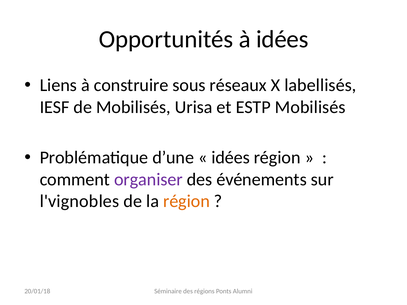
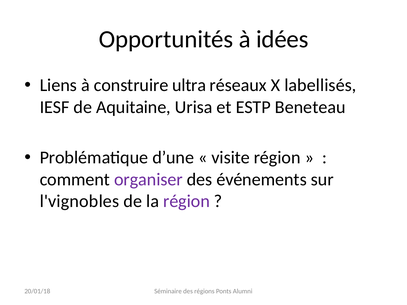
sous: sous -> ultra
de Mobilisés: Mobilisés -> Aquitaine
ESTP Mobilisés: Mobilisés -> Beneteau
idées at (231, 158): idées -> visite
région at (187, 201) colour: orange -> purple
